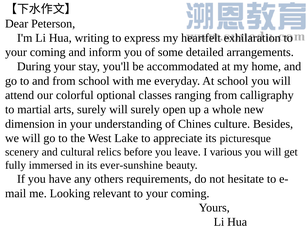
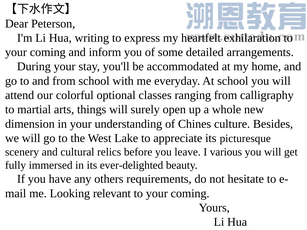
arts surely: surely -> things
ever-sunshine: ever-sunshine -> ever-delighted
